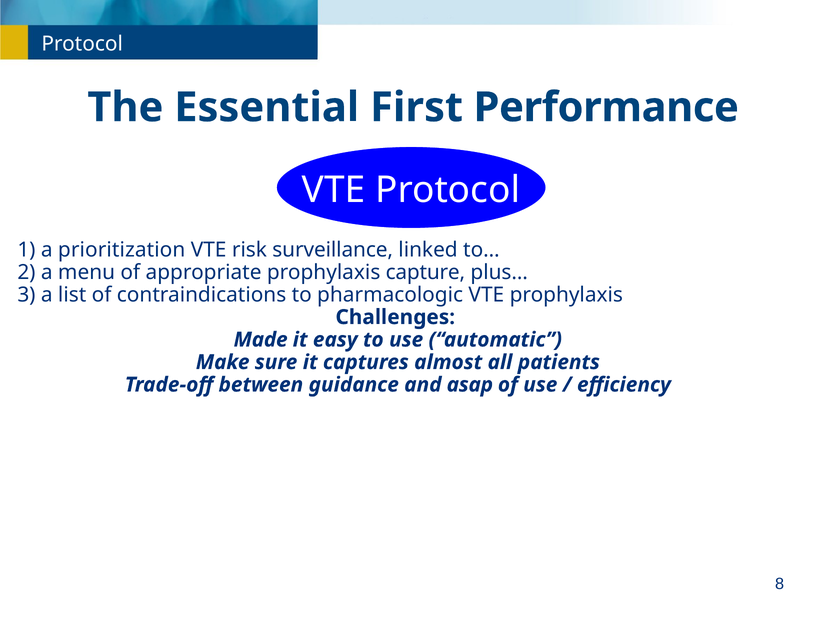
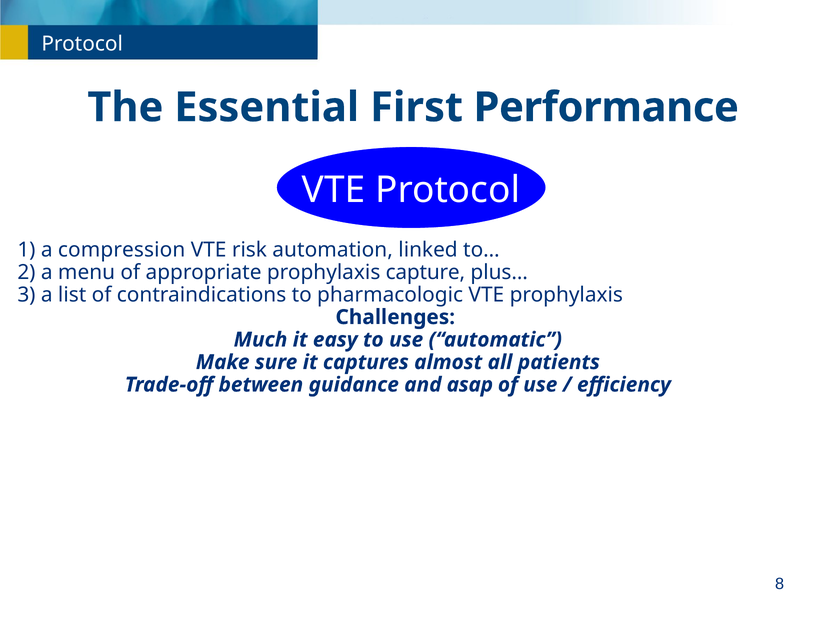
prioritization: prioritization -> compression
surveillance: surveillance -> automation
Made: Made -> Much
